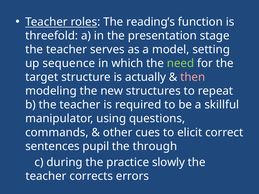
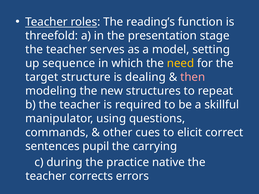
need colour: light green -> yellow
actually: actually -> dealing
through: through -> carrying
slowly: slowly -> native
